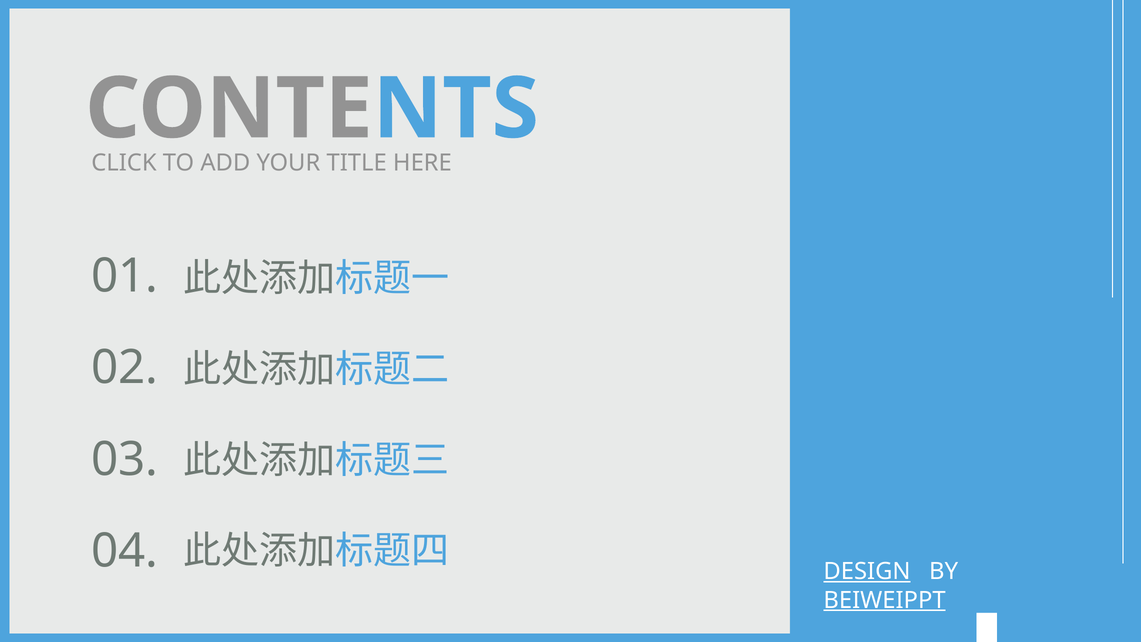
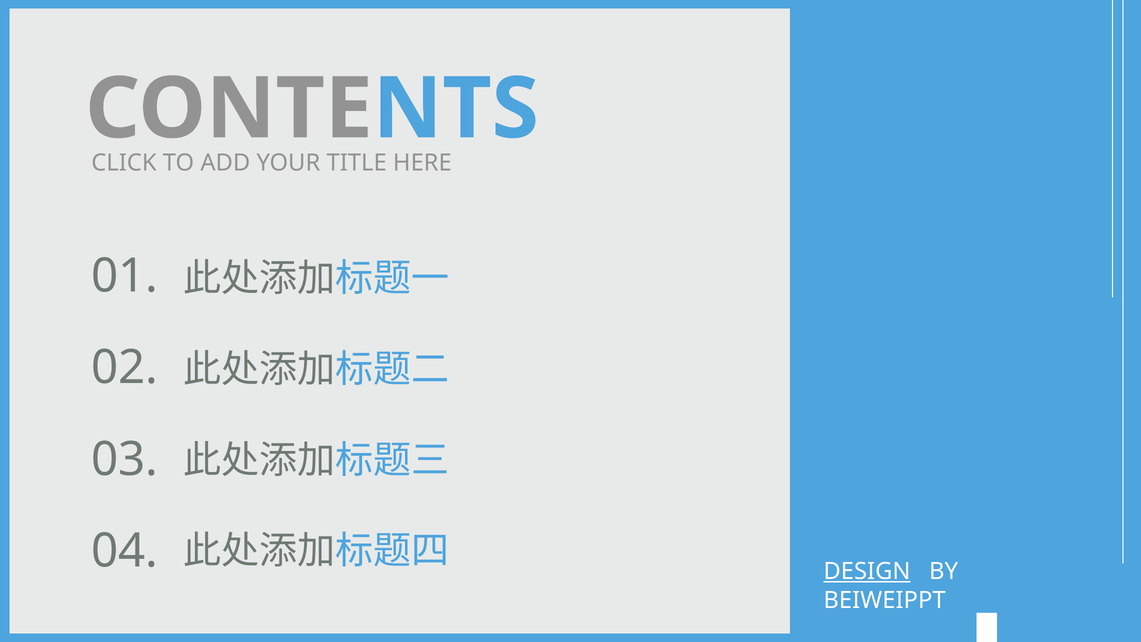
BEIWEIPPT underline: present -> none
